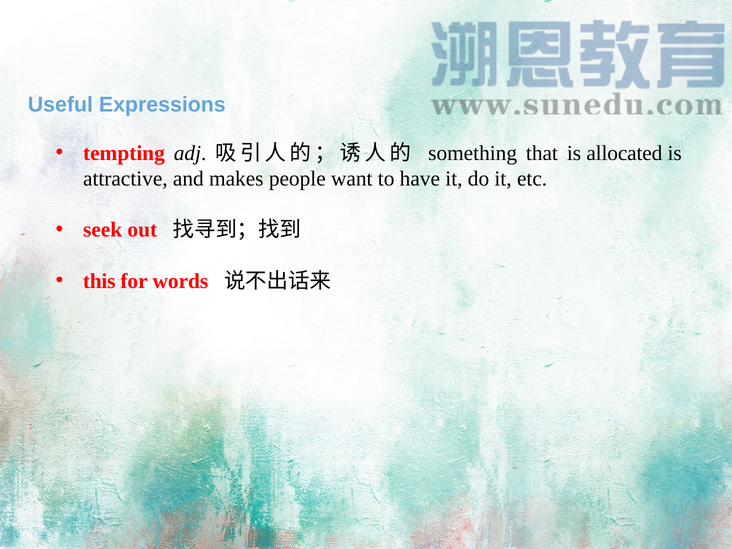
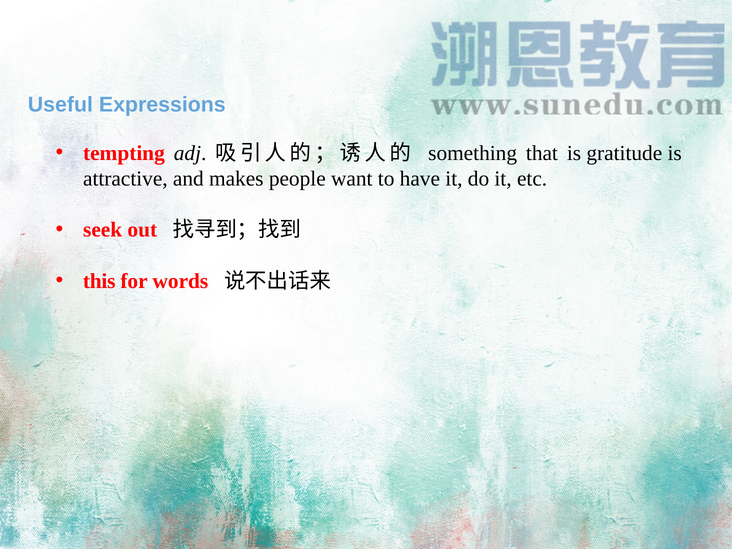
allocated: allocated -> gratitude
